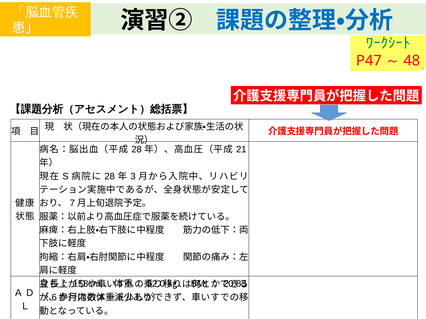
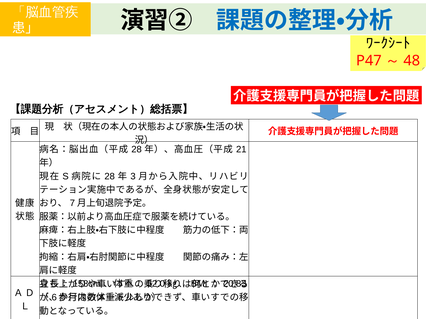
ﾜｰｸｼｰﾄ colour: green -> black
